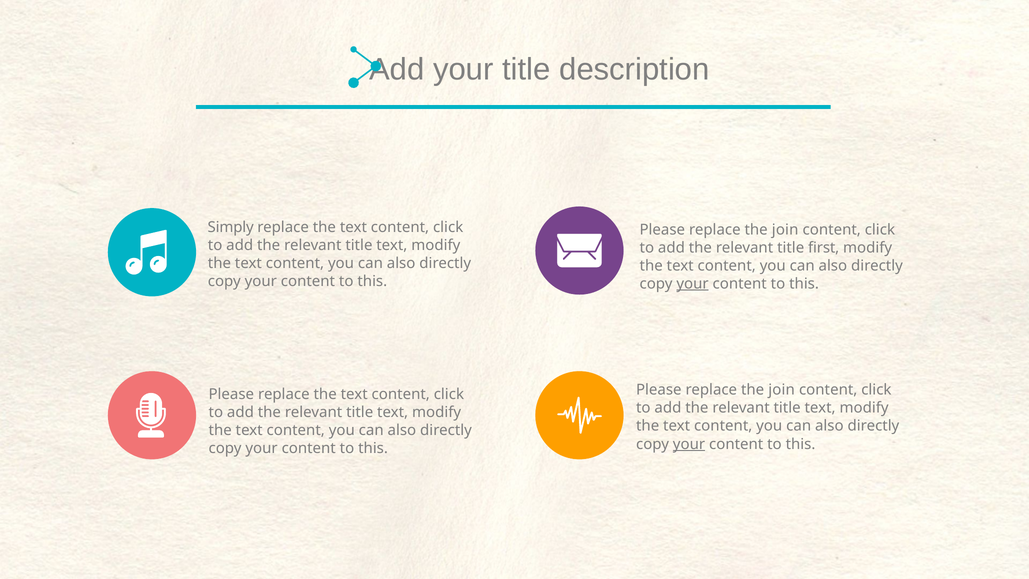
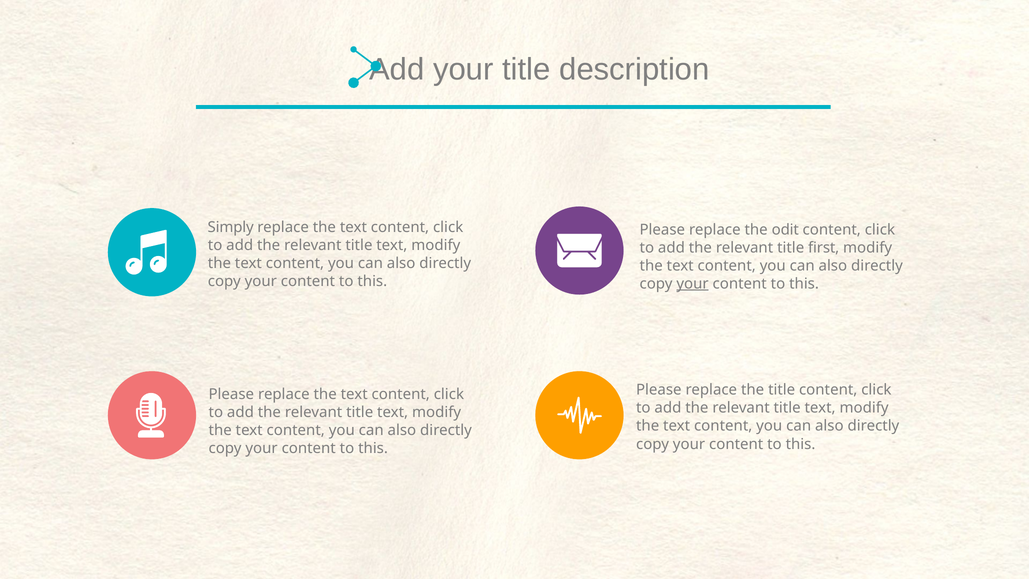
join at (785, 230): join -> odit
join at (782, 390): join -> title
your at (689, 444) underline: present -> none
